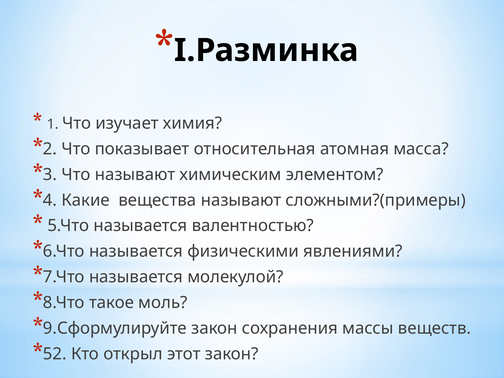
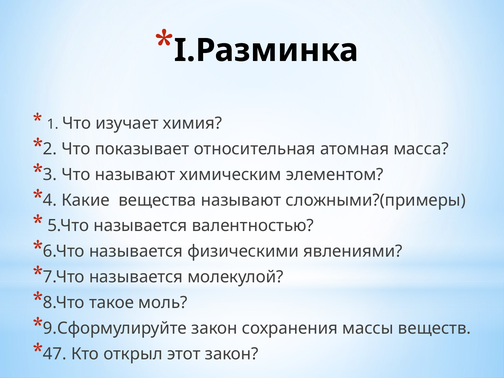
52: 52 -> 47
